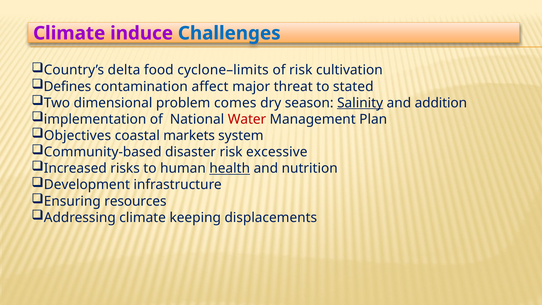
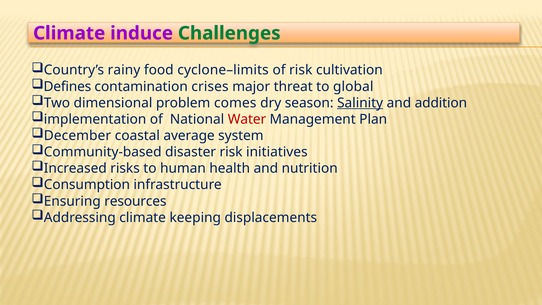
Challenges colour: blue -> green
delta: delta -> rainy
affect: affect -> crises
stated: stated -> global
Objectives: Objectives -> December
markets: markets -> average
excessive: excessive -> initiatives
health underline: present -> none
Development: Development -> Consumption
